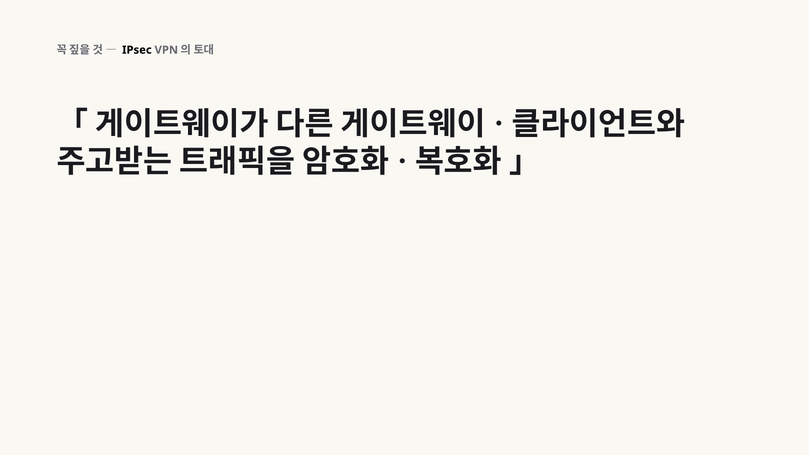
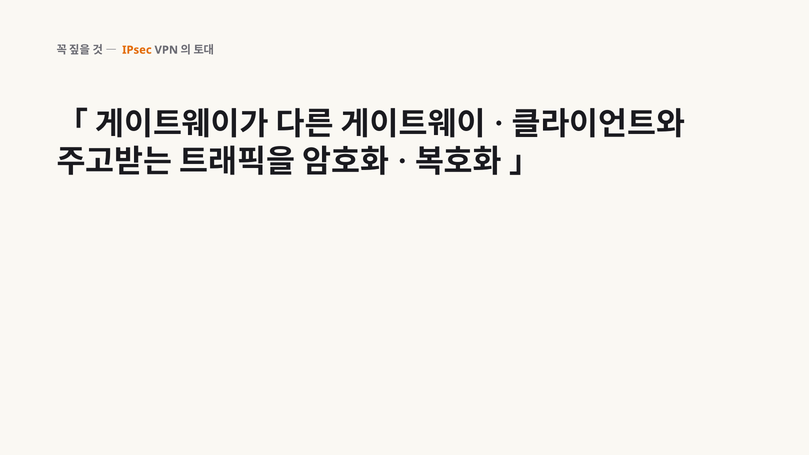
IPsec colour: black -> orange
